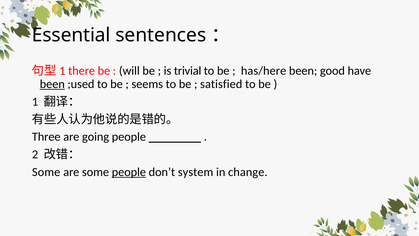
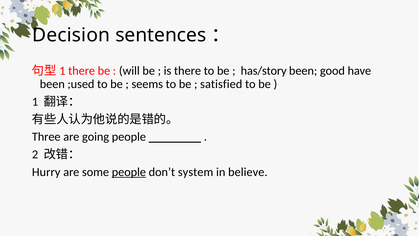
Essential: Essential -> Decision
is trivial: trivial -> there
has/here: has/here -> has/story
been at (52, 84) underline: present -> none
Some at (46, 172): Some -> Hurry
change: change -> believe
